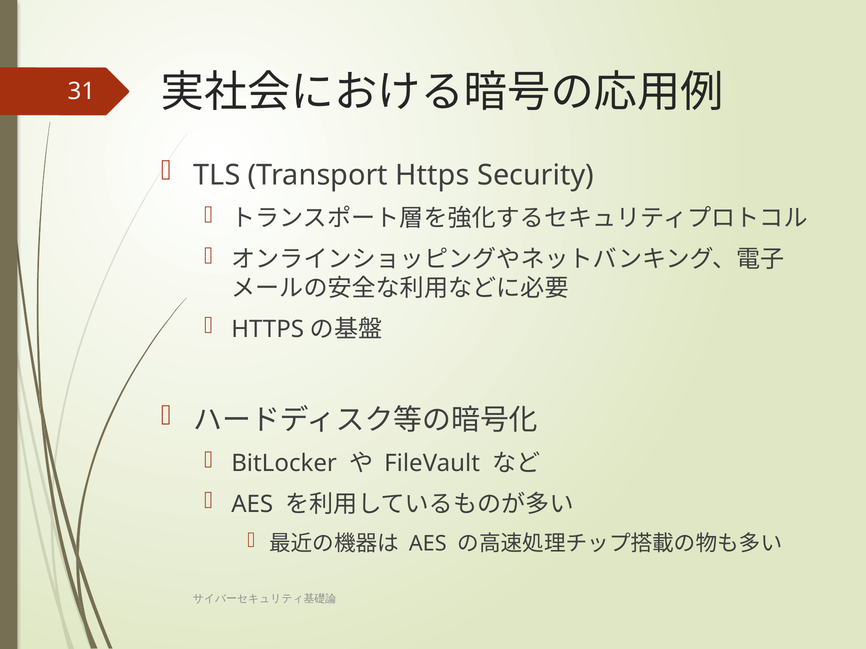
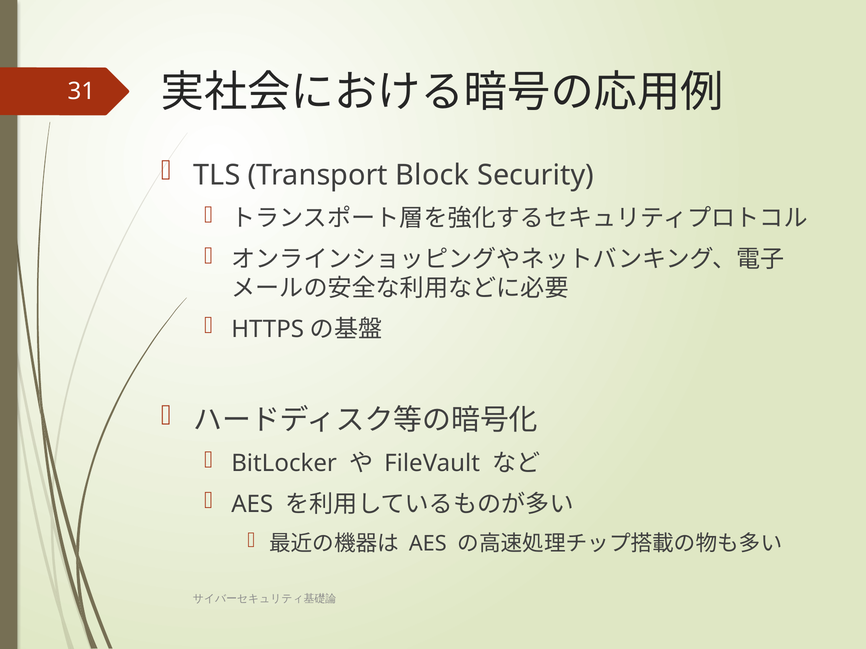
Transport Https: Https -> Block
